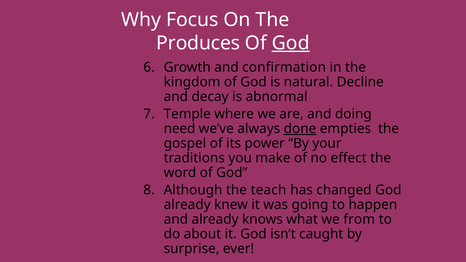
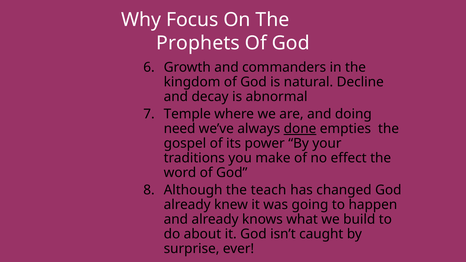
Produces: Produces -> Prophets
God at (291, 43) underline: present -> none
confirmation: confirmation -> commanders
from: from -> build
